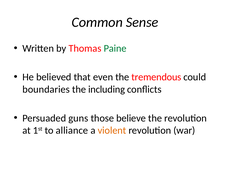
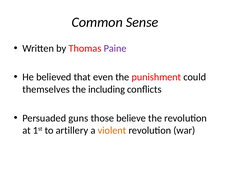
Paine colour: green -> purple
tremendous: tremendous -> punishment
boundaries: boundaries -> themselves
alliance: alliance -> artillery
